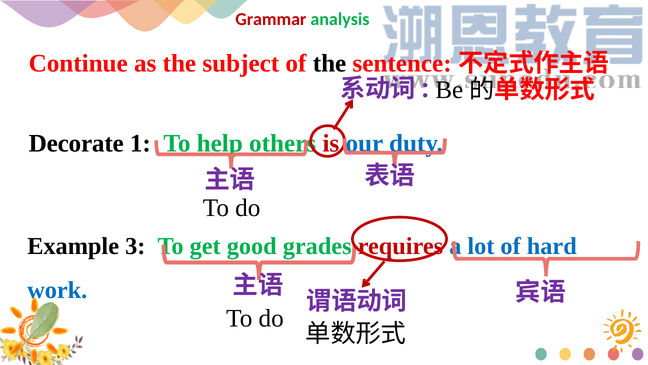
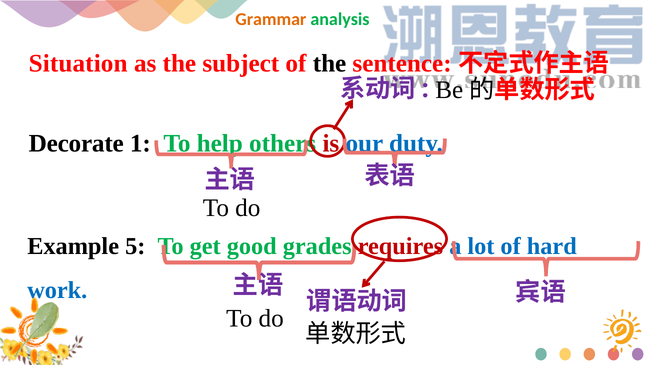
Grammar colour: red -> orange
Continue: Continue -> Situation
3: 3 -> 5
